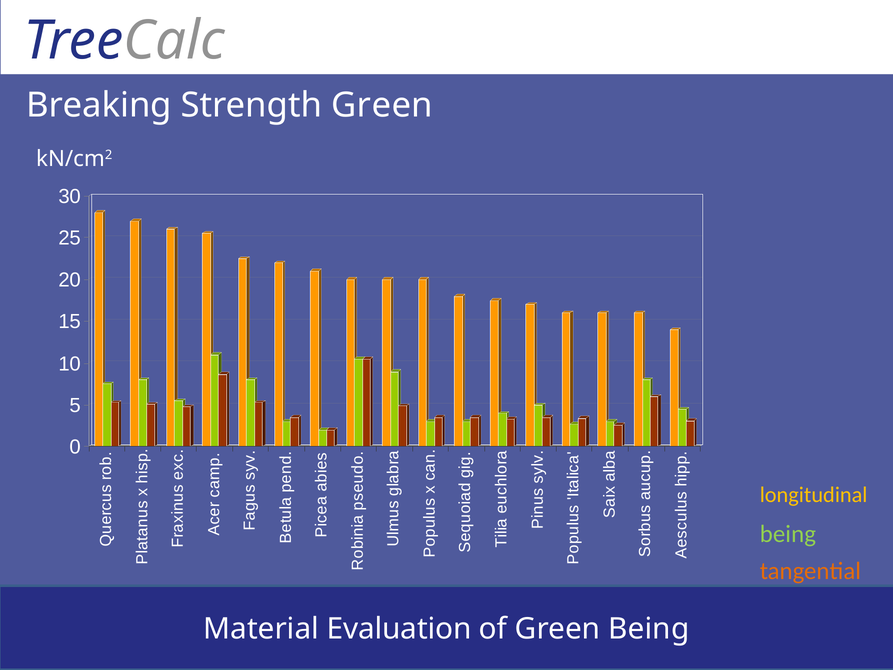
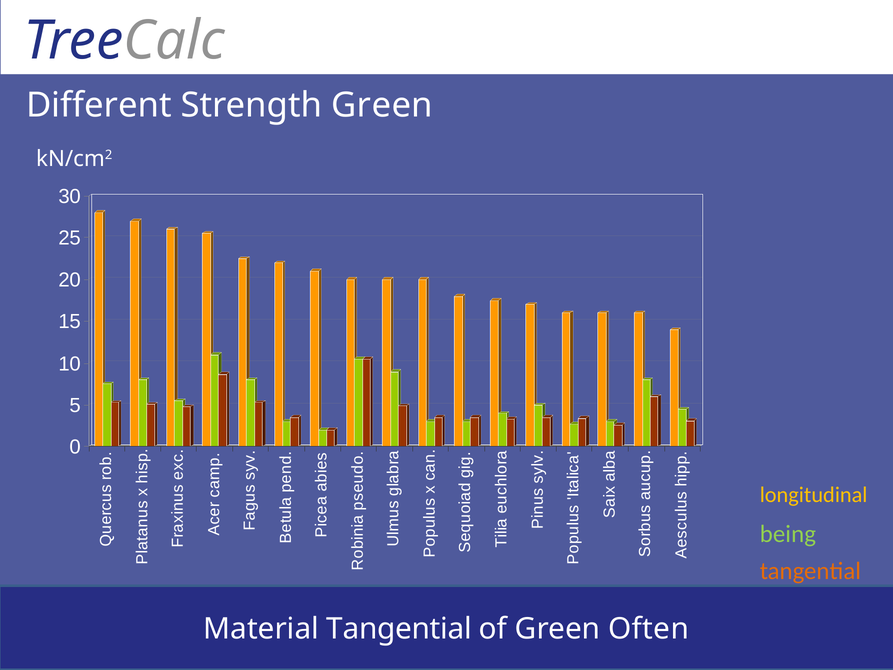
Breaking: Breaking -> Different
Material Evaluation: Evaluation -> Tangential
Green Being: Being -> Often
